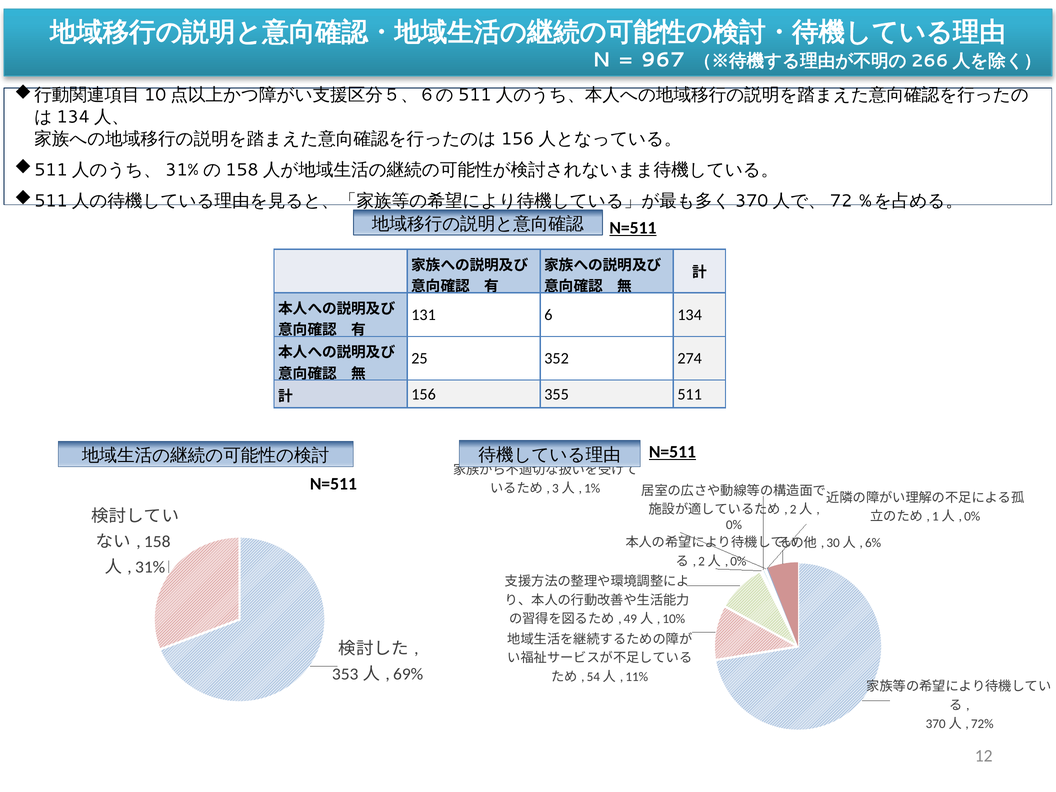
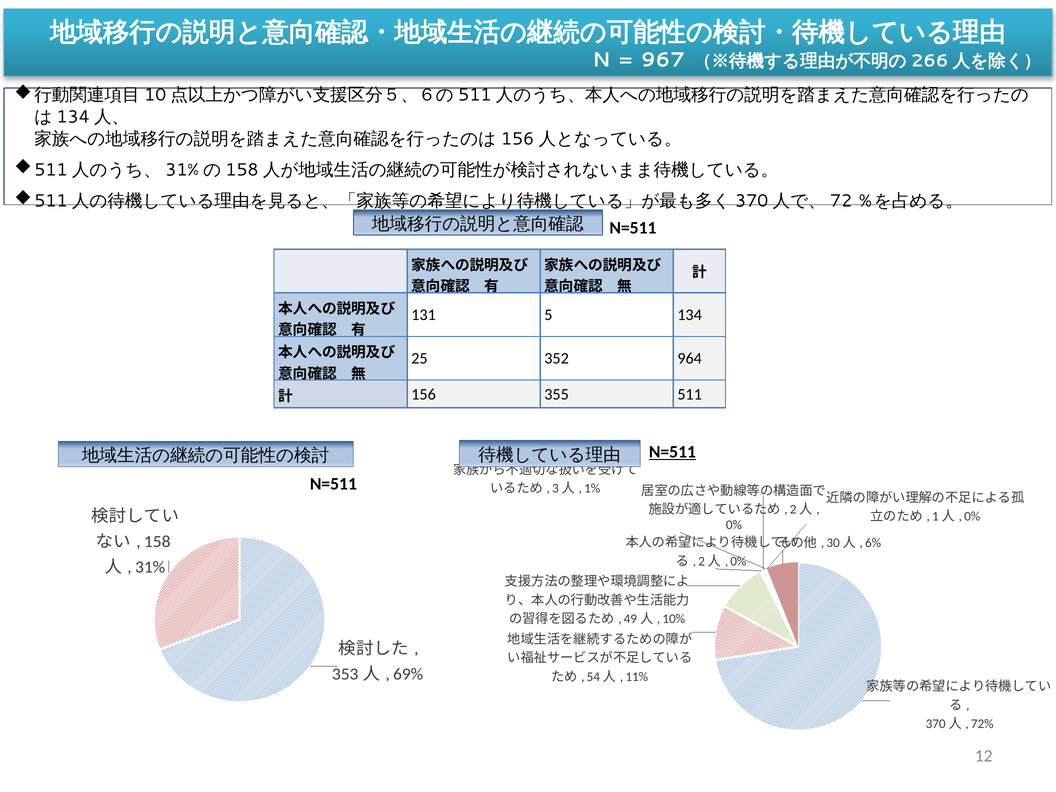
N=511 at (633, 228) underline: present -> none
6: 6 -> 5
274: 274 -> 964
